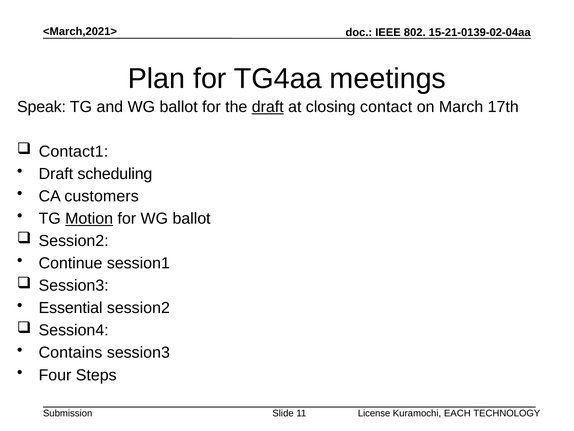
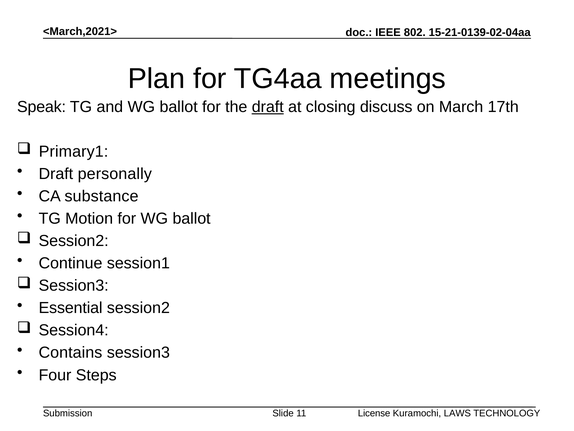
contact: contact -> discuss
Contact1: Contact1 -> Primary1
scheduling: scheduling -> personally
customers: customers -> substance
Motion underline: present -> none
EACH: EACH -> LAWS
